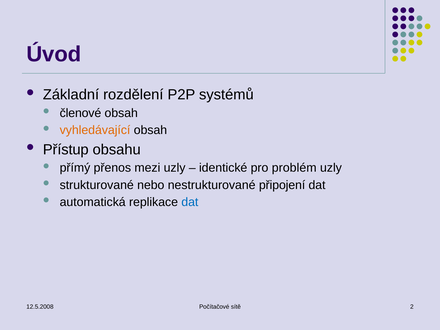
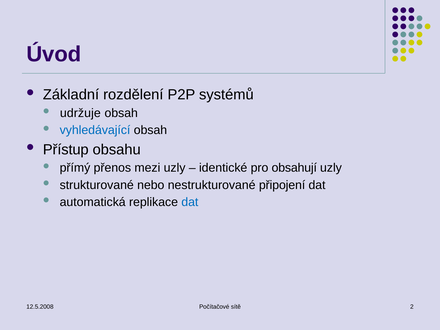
členové: členové -> udržuje
vyhledávající colour: orange -> blue
problém: problém -> obsahují
